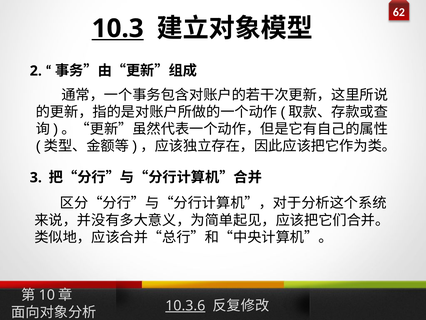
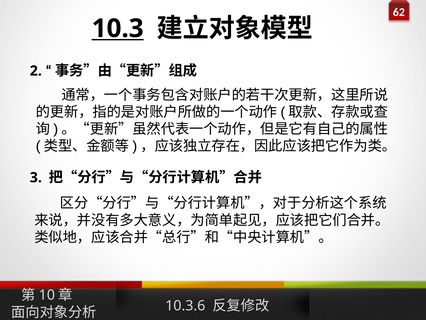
10.3.6 underline: present -> none
